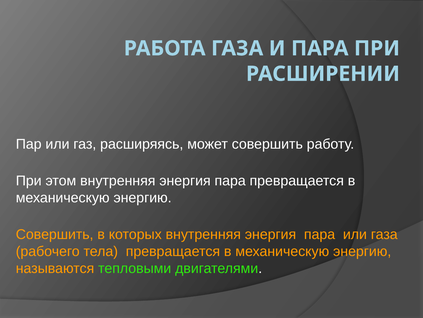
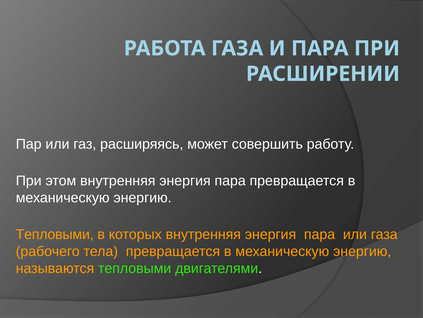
Совершить at (55, 234): Совершить -> Тепловыми
